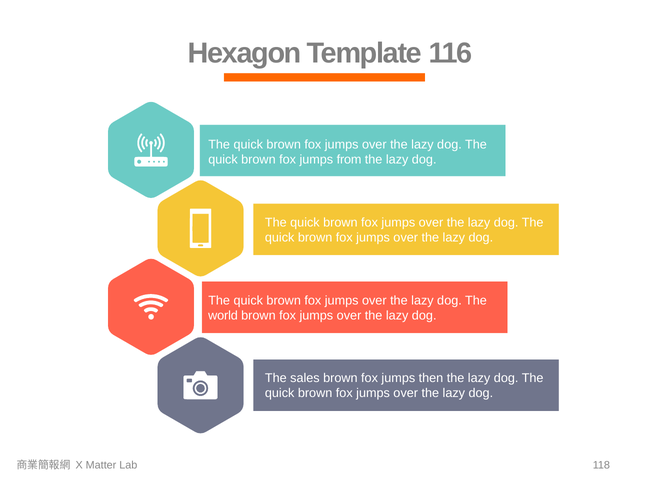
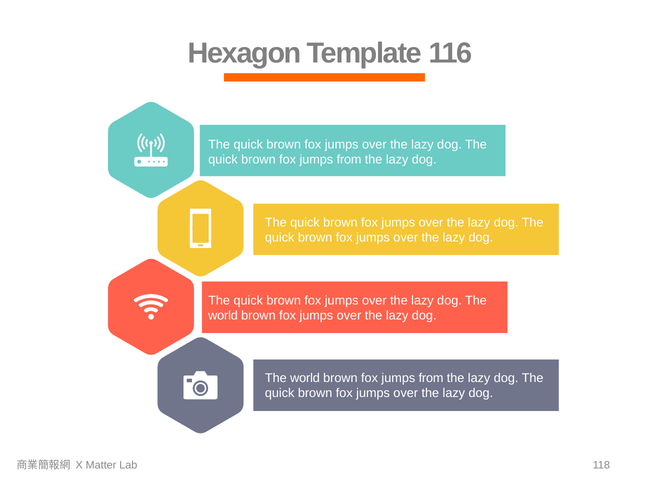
sales at (305, 378): sales -> world
then at (431, 378): then -> from
